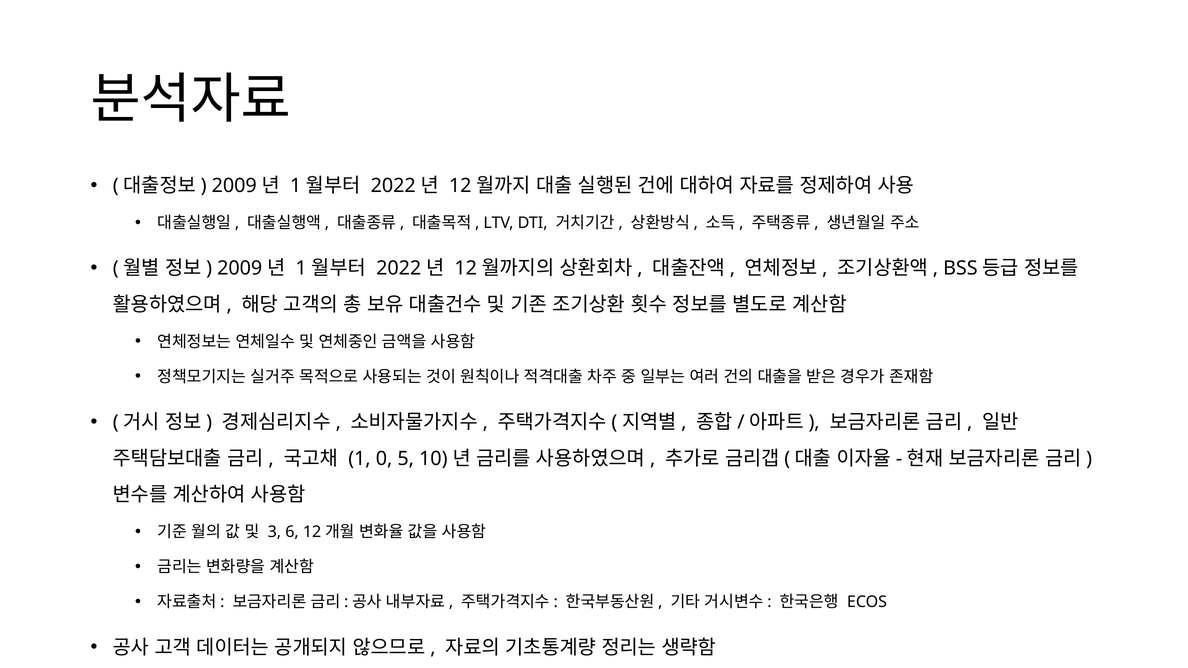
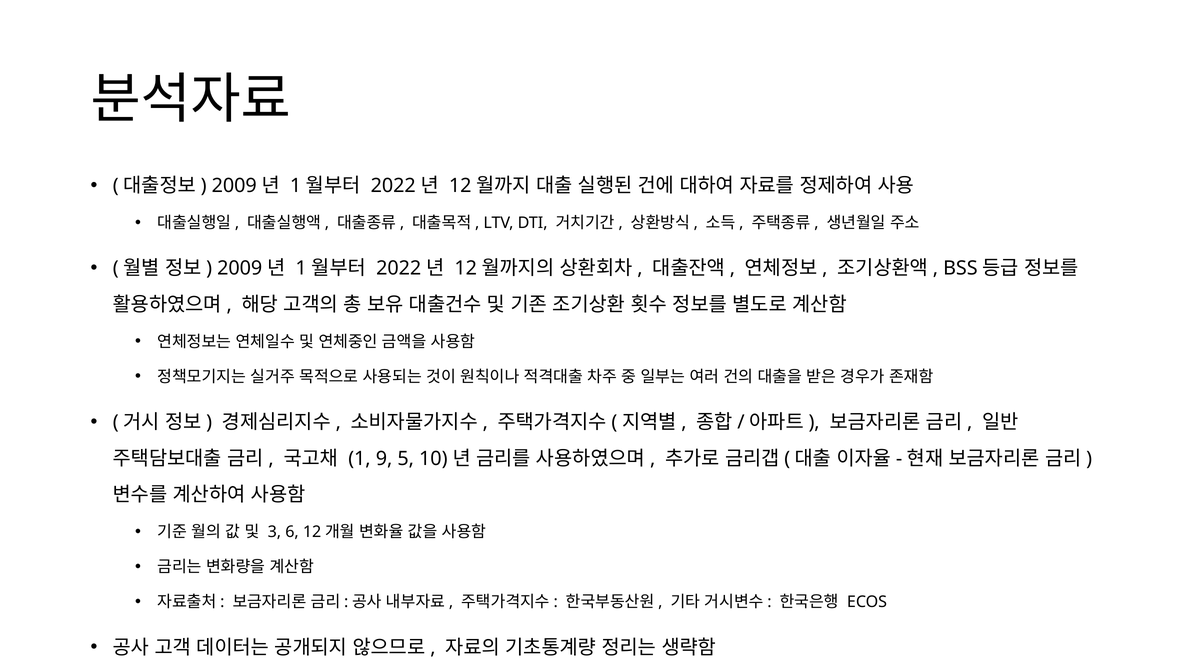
0: 0 -> 9
